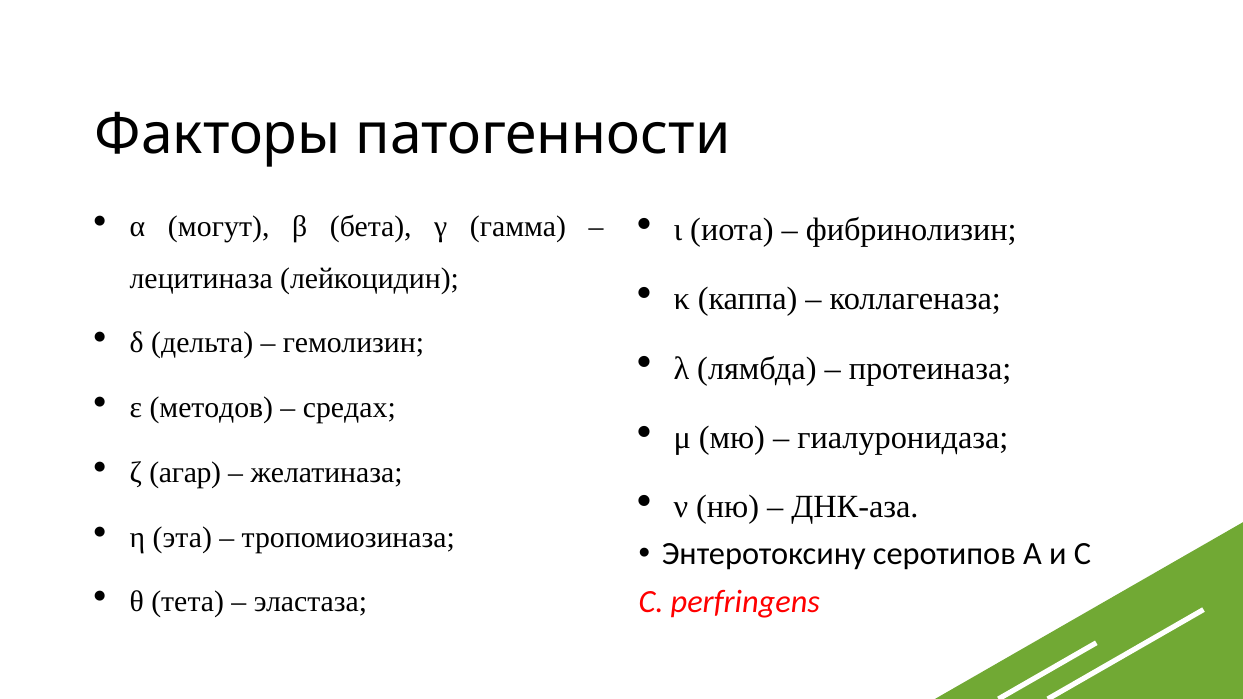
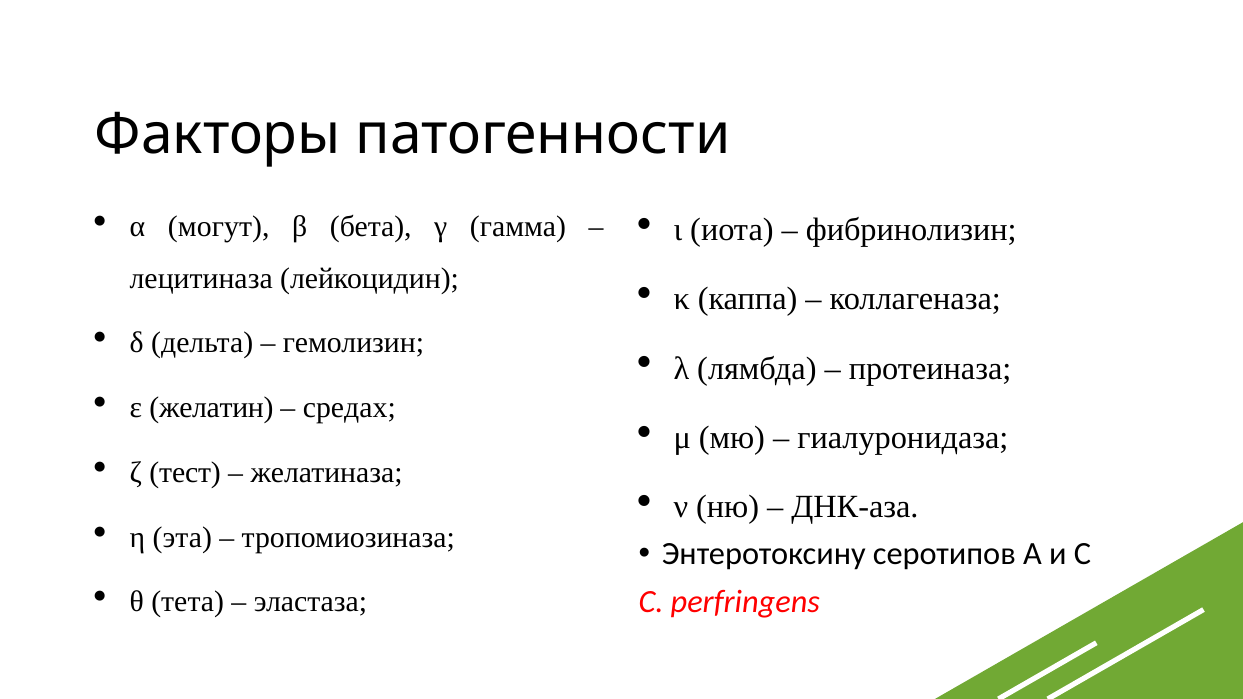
методов: методов -> желатин
агар: агар -> тест
